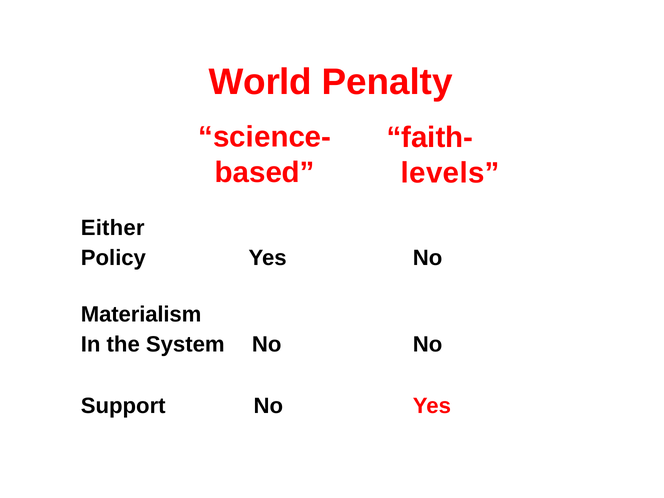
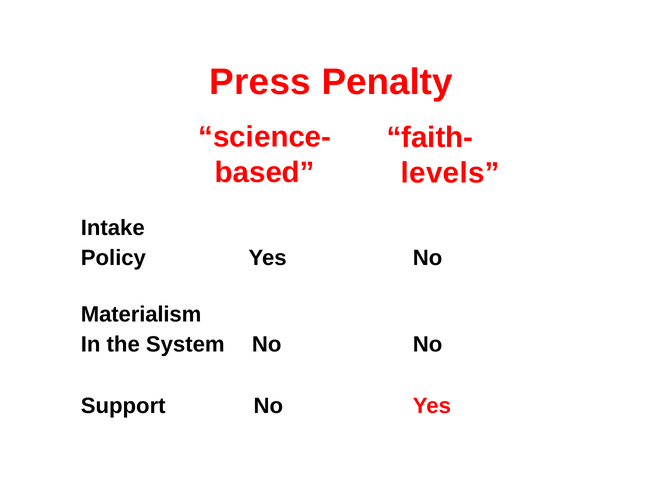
World: World -> Press
Either: Either -> Intake
